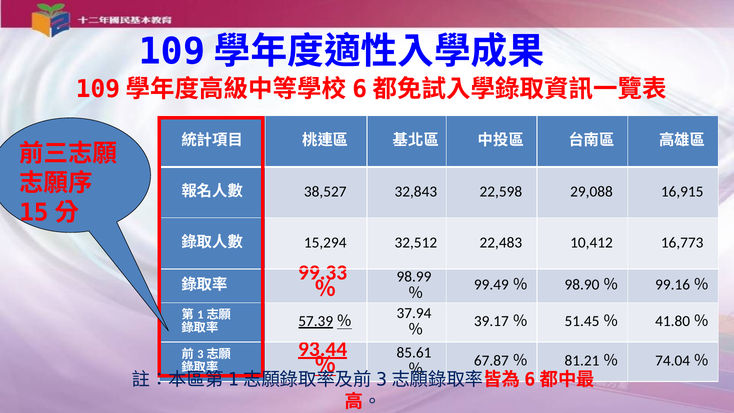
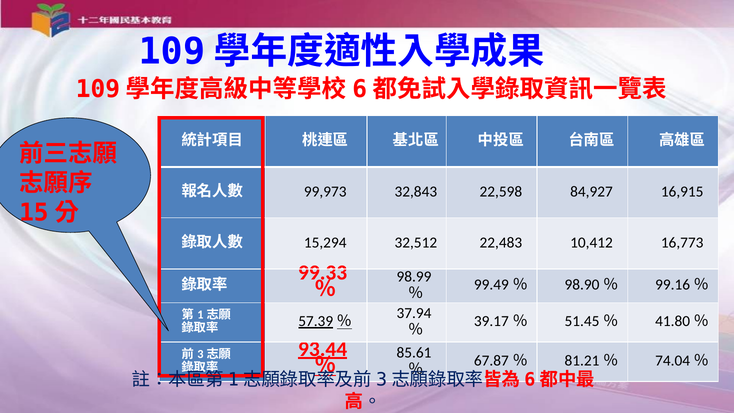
38,527: 38,527 -> 99,973
29,088: 29,088 -> 84,927
